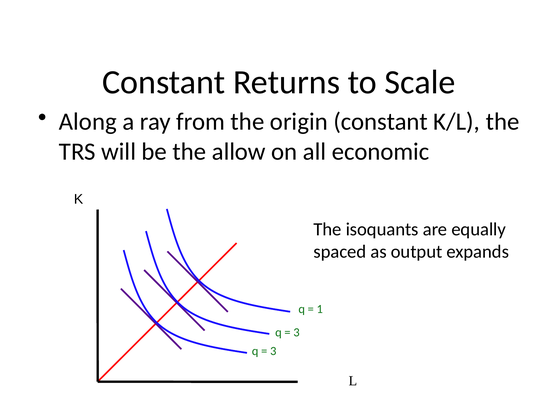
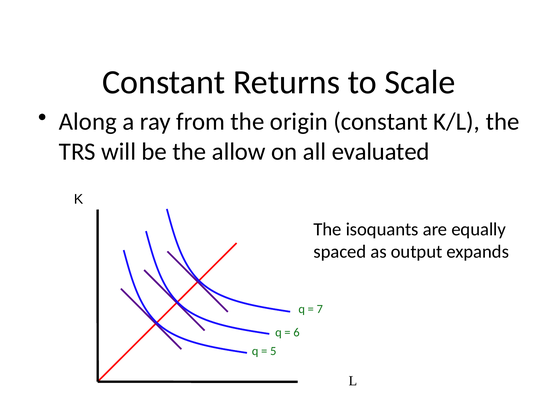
economic: economic -> evaluated
1: 1 -> 7
3 at (297, 332): 3 -> 6
3 at (273, 351): 3 -> 5
